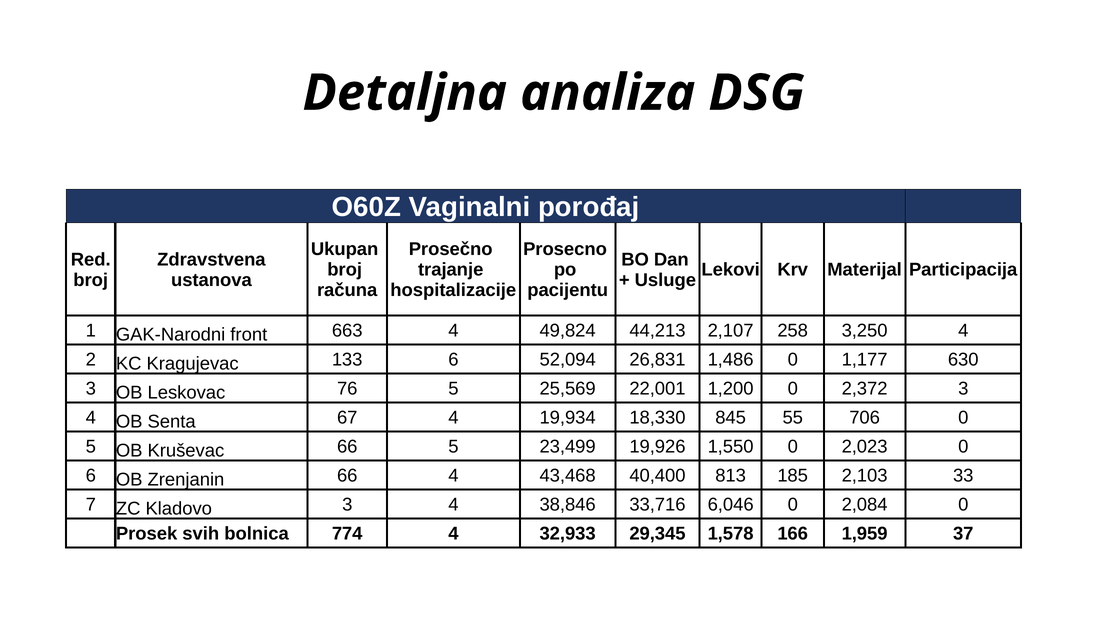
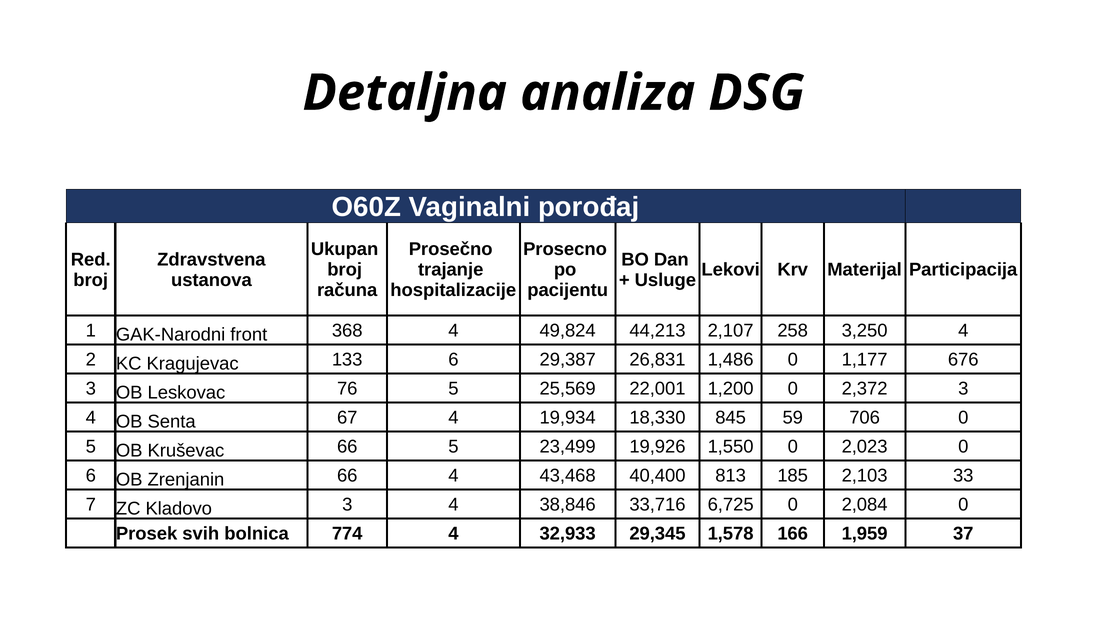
663: 663 -> 368
52,094: 52,094 -> 29,387
630: 630 -> 676
55: 55 -> 59
6,046: 6,046 -> 6,725
